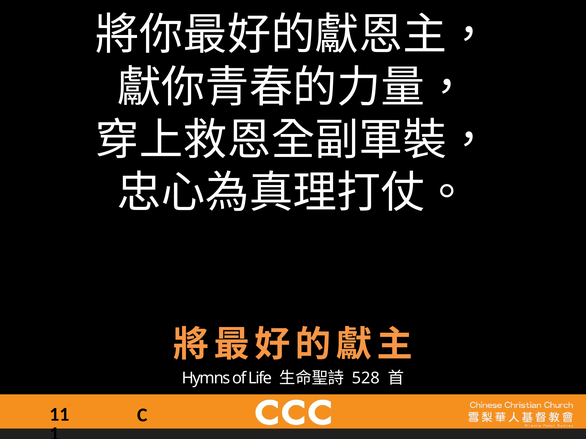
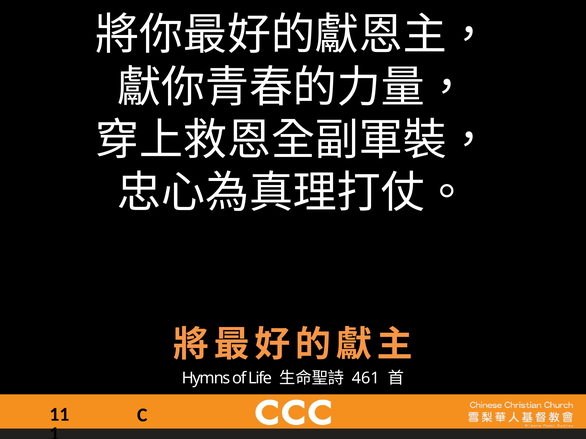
528: 528 -> 461
